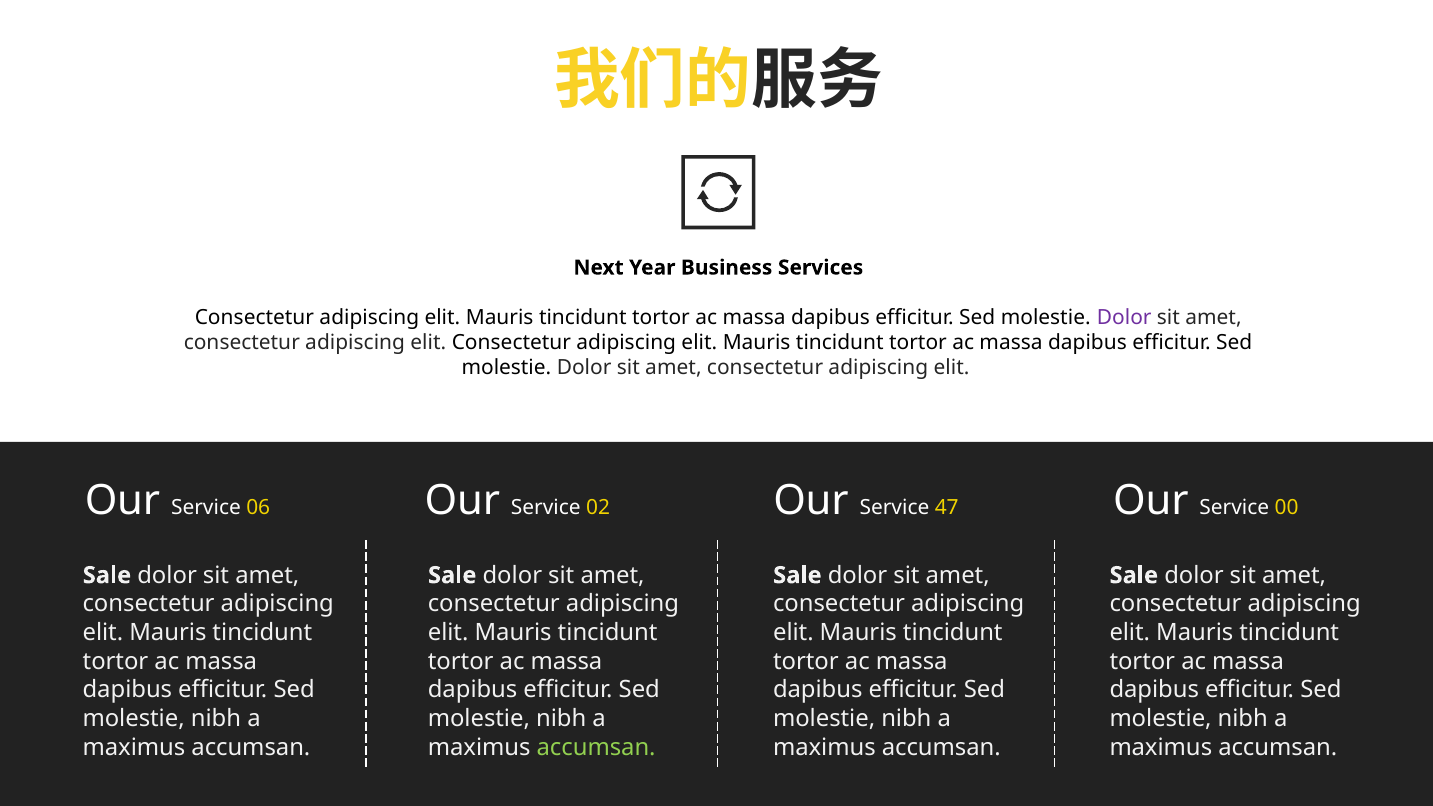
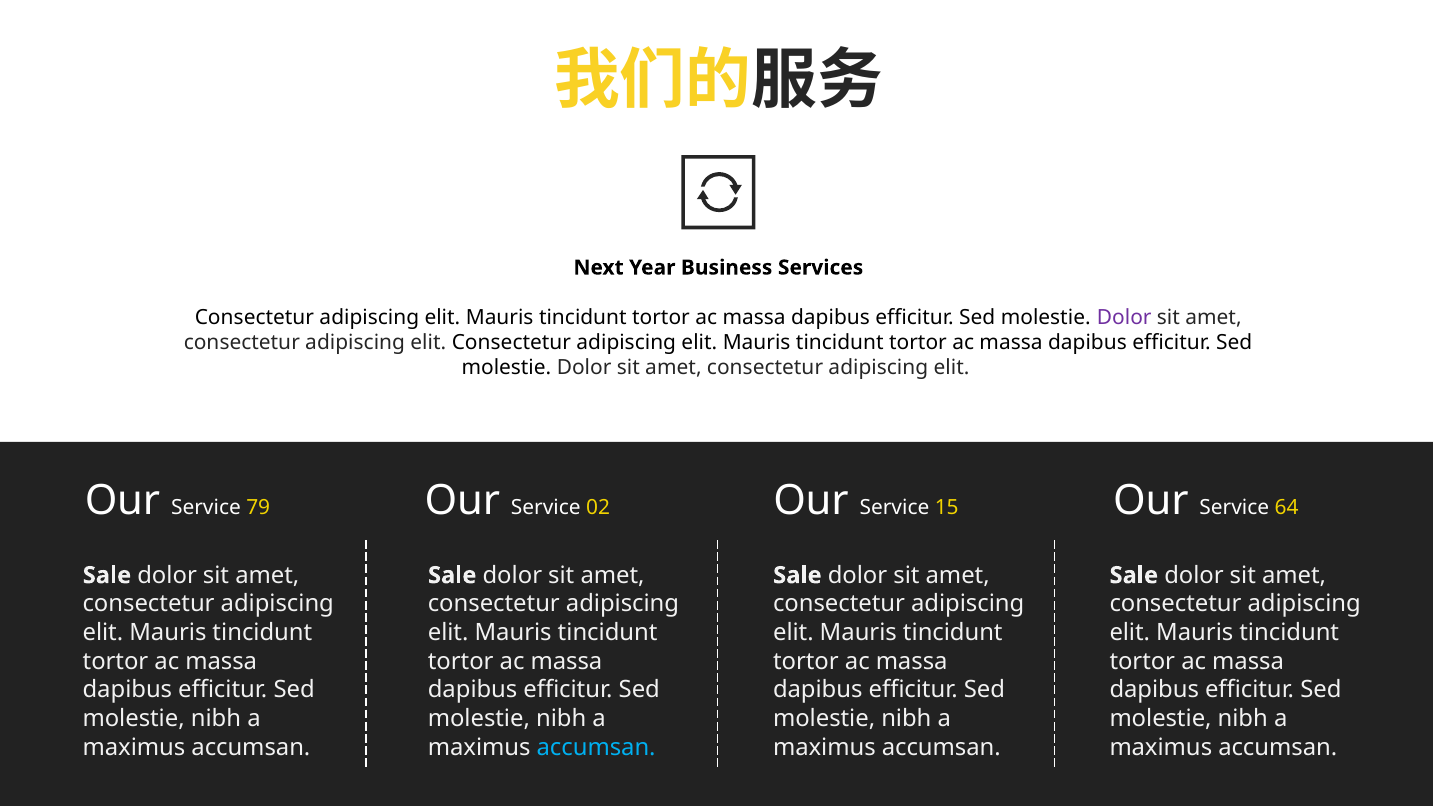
06: 06 -> 79
47: 47 -> 15
00: 00 -> 64
accumsan at (596, 747) colour: light green -> light blue
